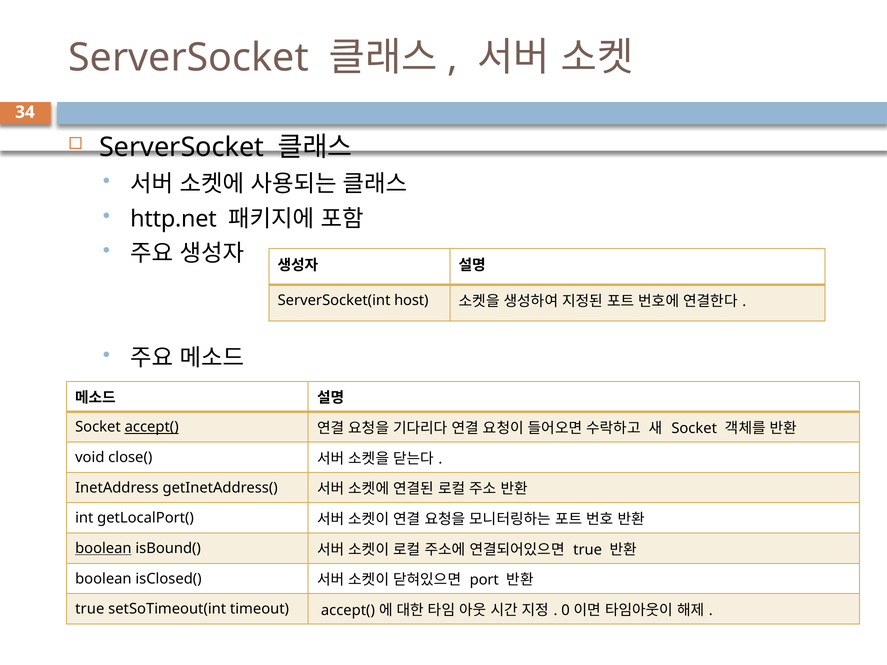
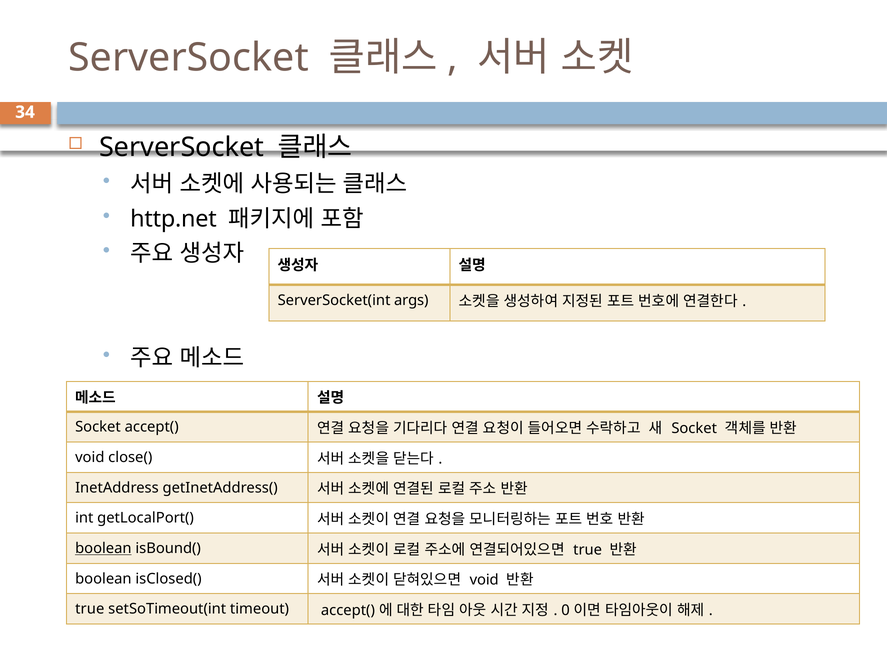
host: host -> args
accept( at (152, 427) underline: present -> none
port at (484, 580): port -> void
